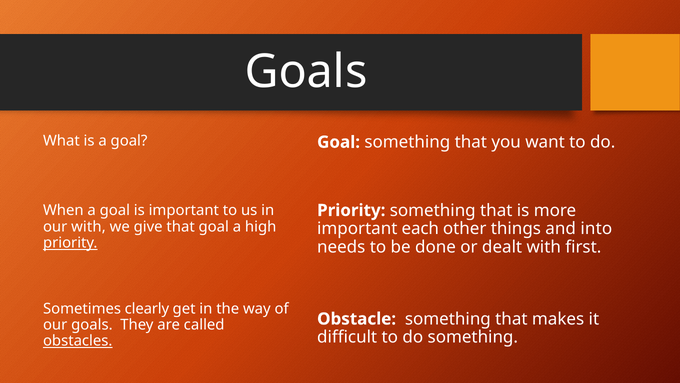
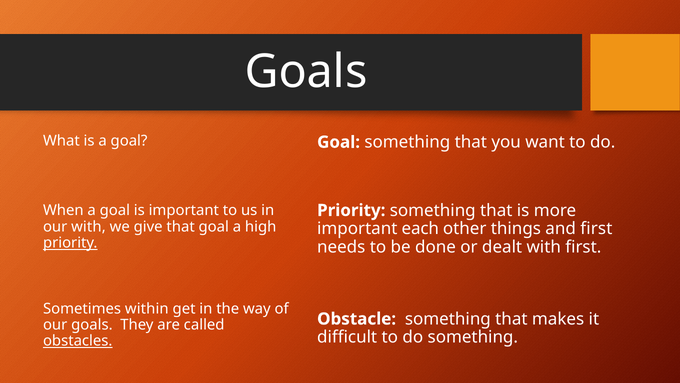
and into: into -> first
clearly: clearly -> within
